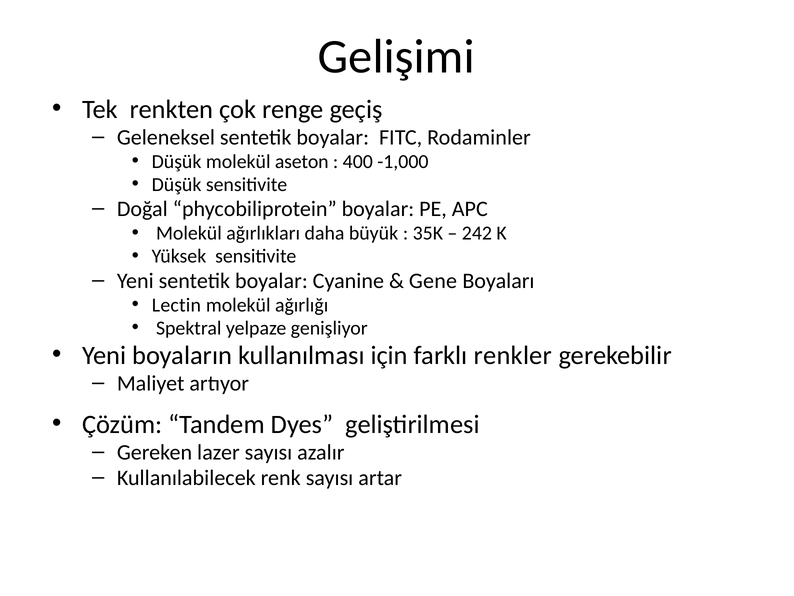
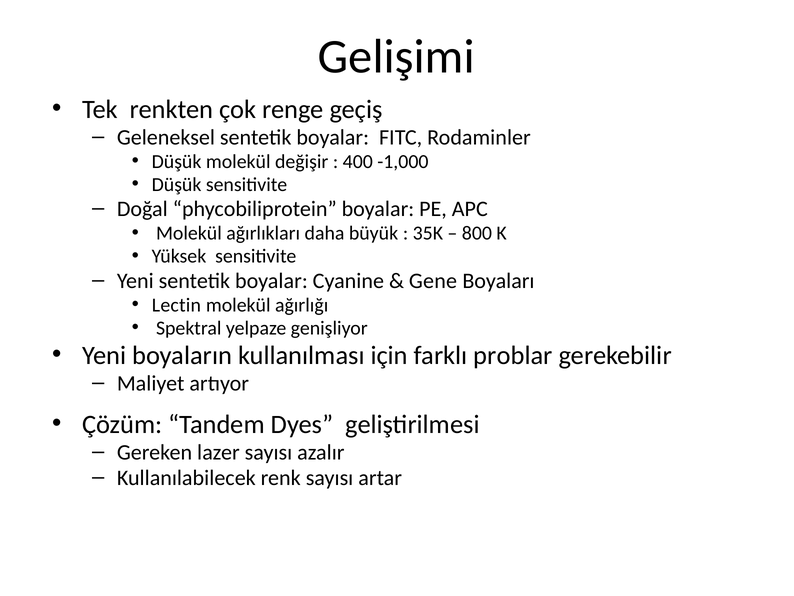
aseton: aseton -> değişir
242: 242 -> 800
renkler: renkler -> problar
